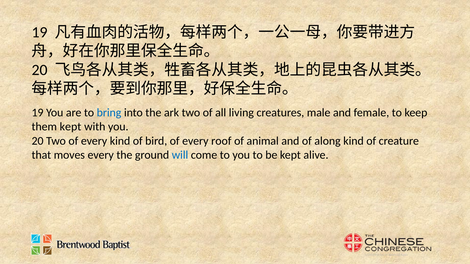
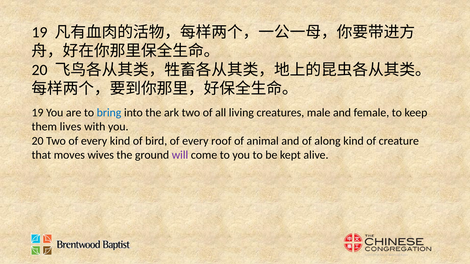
them kept: kept -> lives
moves every: every -> wives
will colour: blue -> purple
